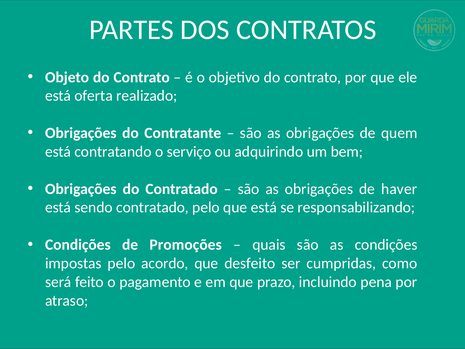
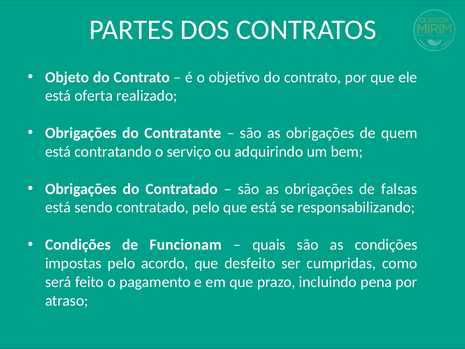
haver: haver -> falsas
Promoções: Promoções -> Funcionam
